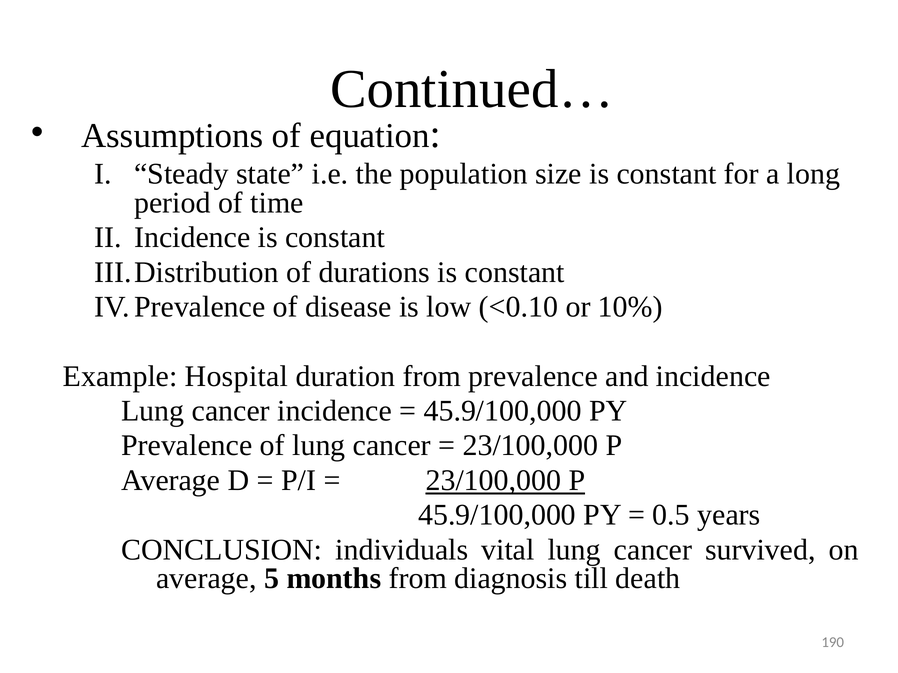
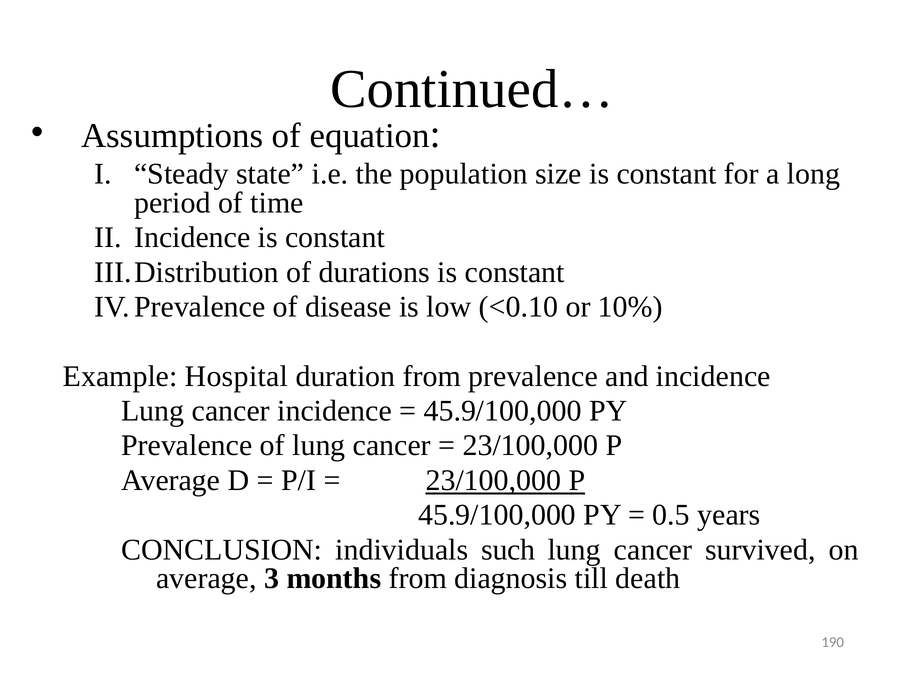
vital: vital -> such
5: 5 -> 3
